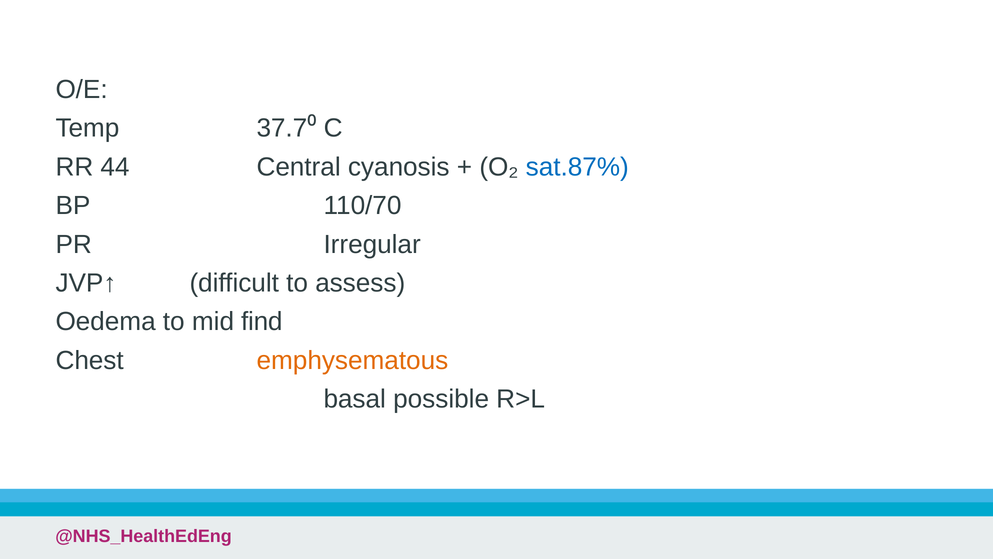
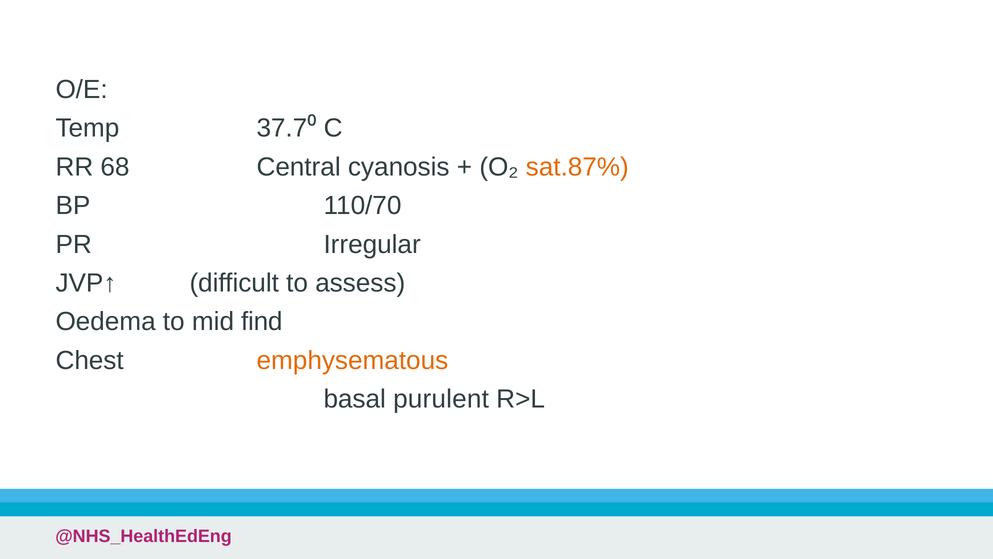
44: 44 -> 68
sat.87% colour: blue -> orange
possible: possible -> purulent
